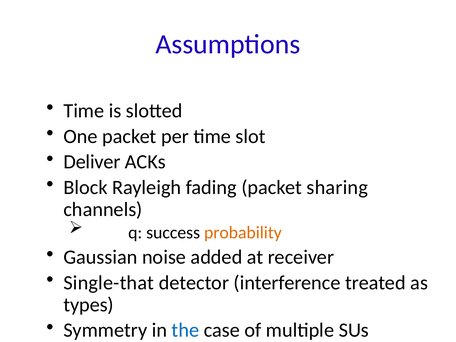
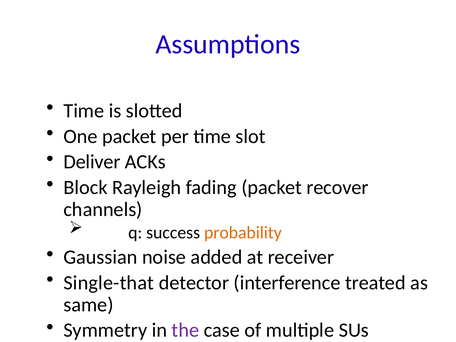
sharing: sharing -> recover
types: types -> same
the colour: blue -> purple
